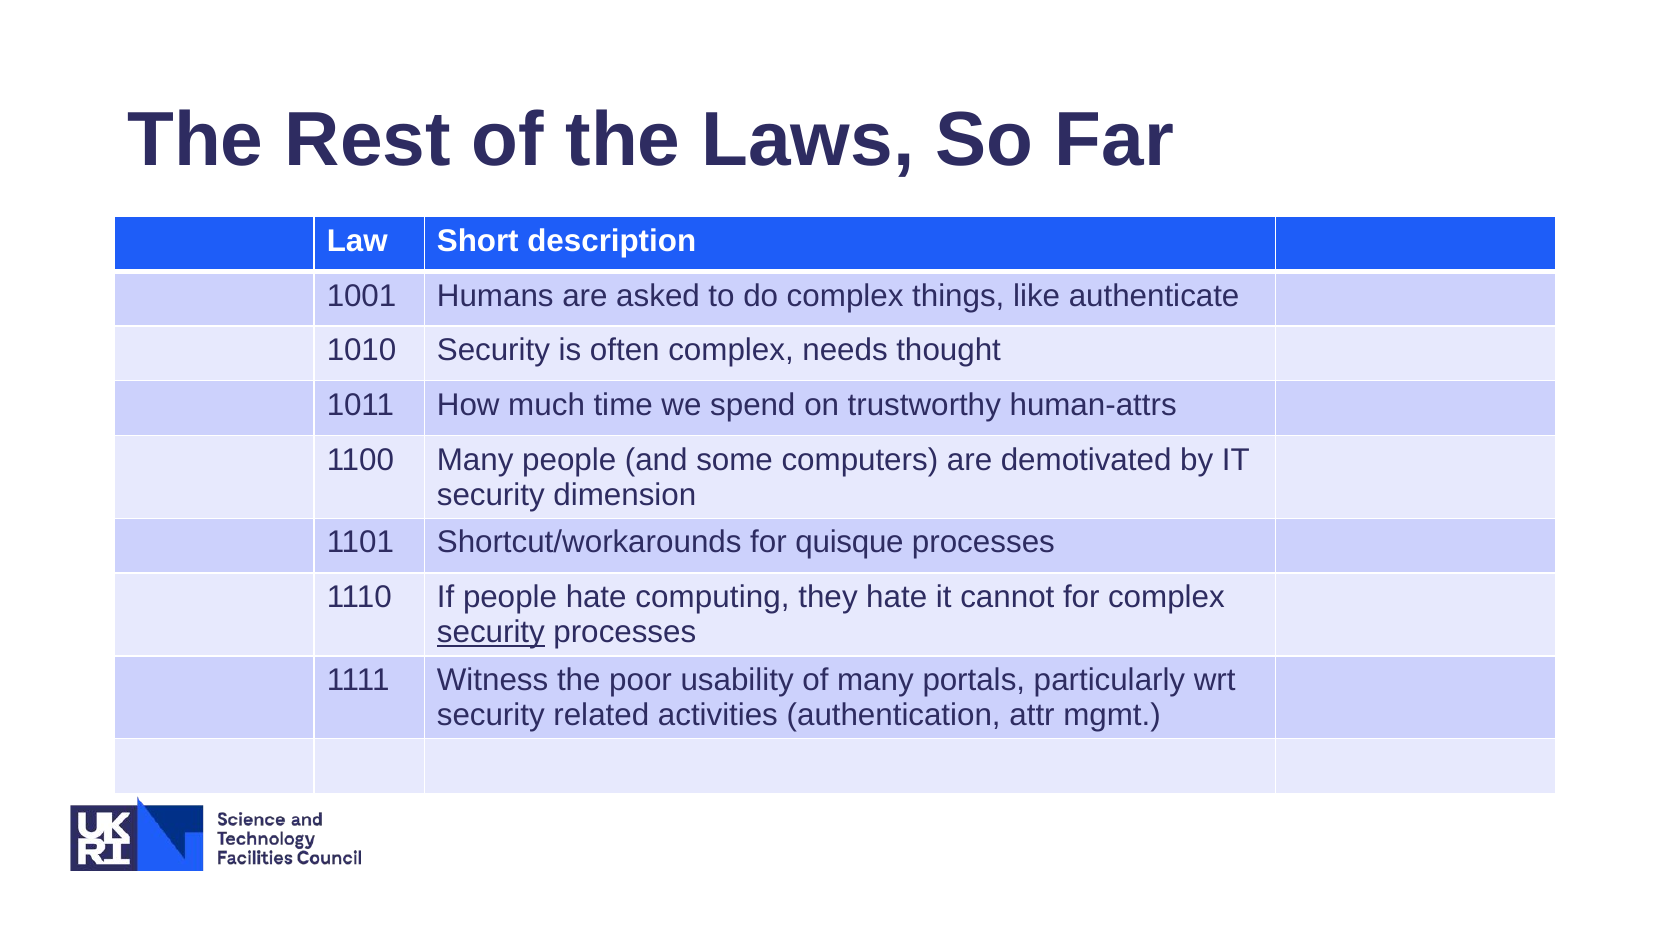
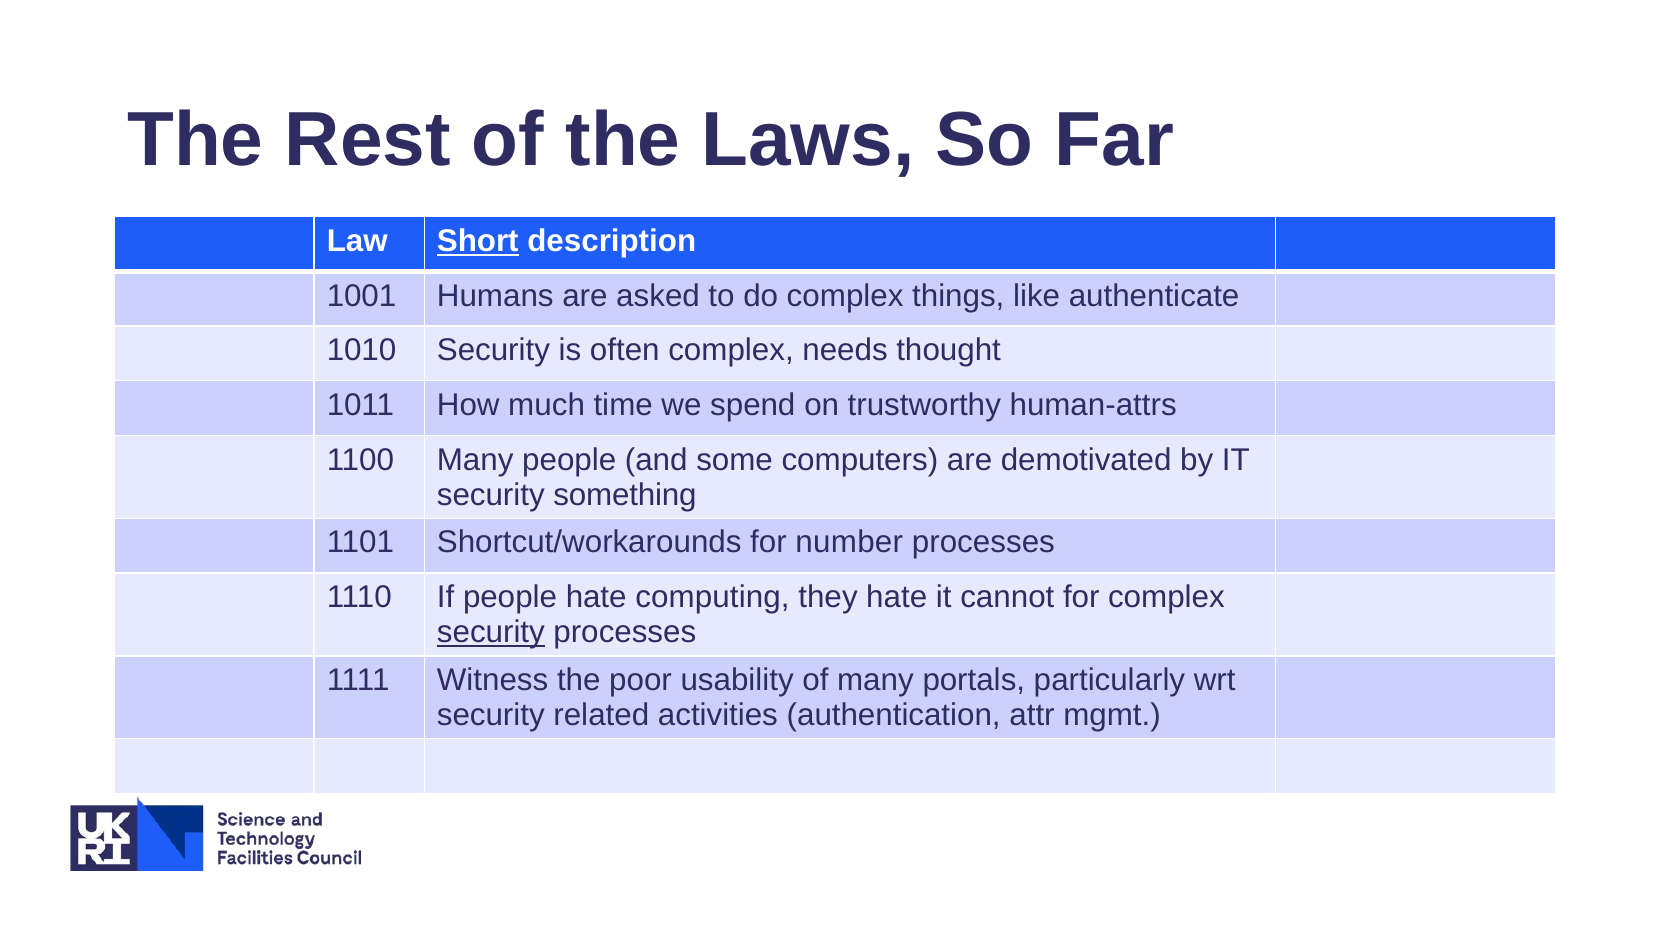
Short underline: none -> present
dimension: dimension -> something
quisque: quisque -> number
